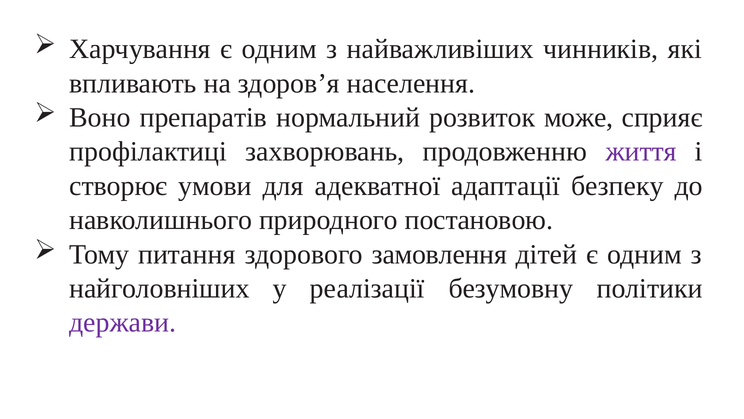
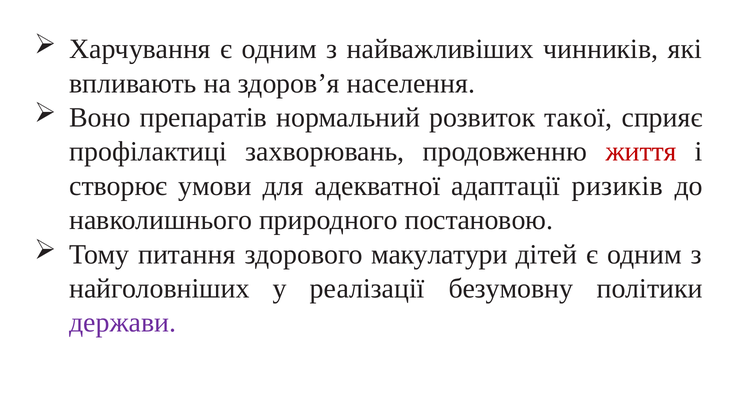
може: може -> такої
життя colour: purple -> red
безпеку: безпеку -> ризиків
замовлення: замовлення -> макулатури
